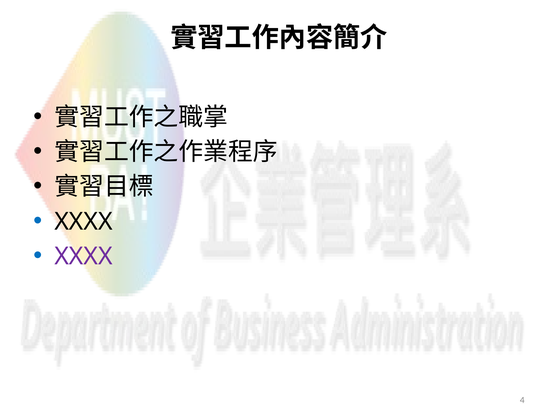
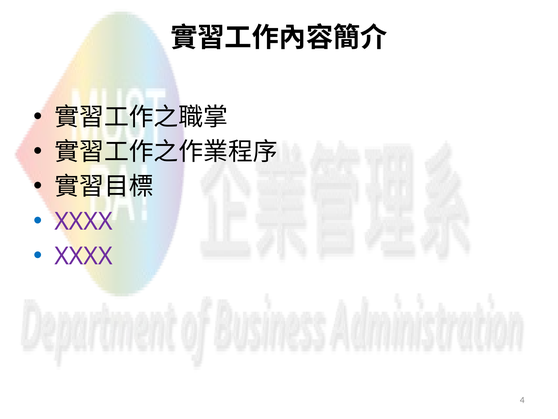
XXXX at (83, 221) colour: black -> purple
